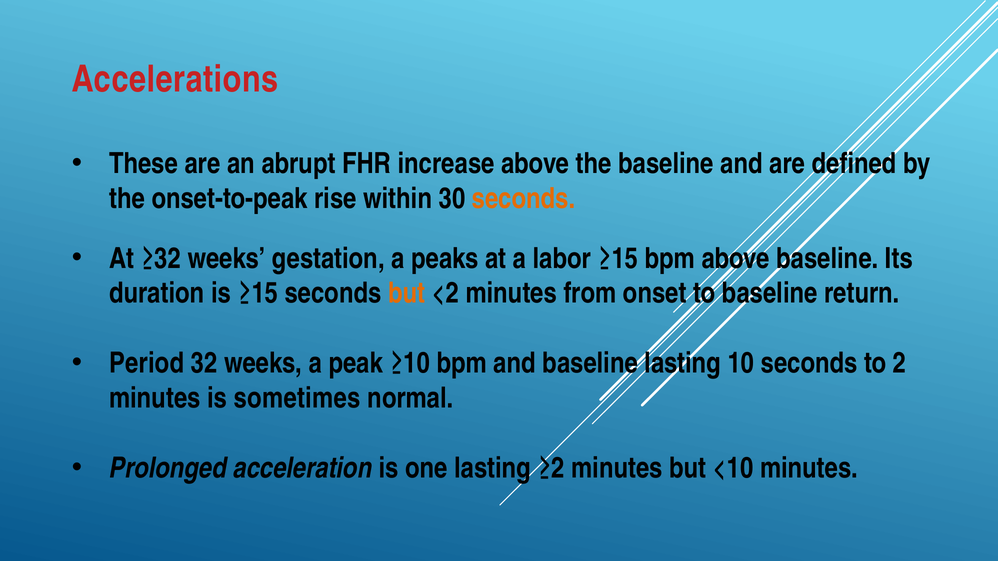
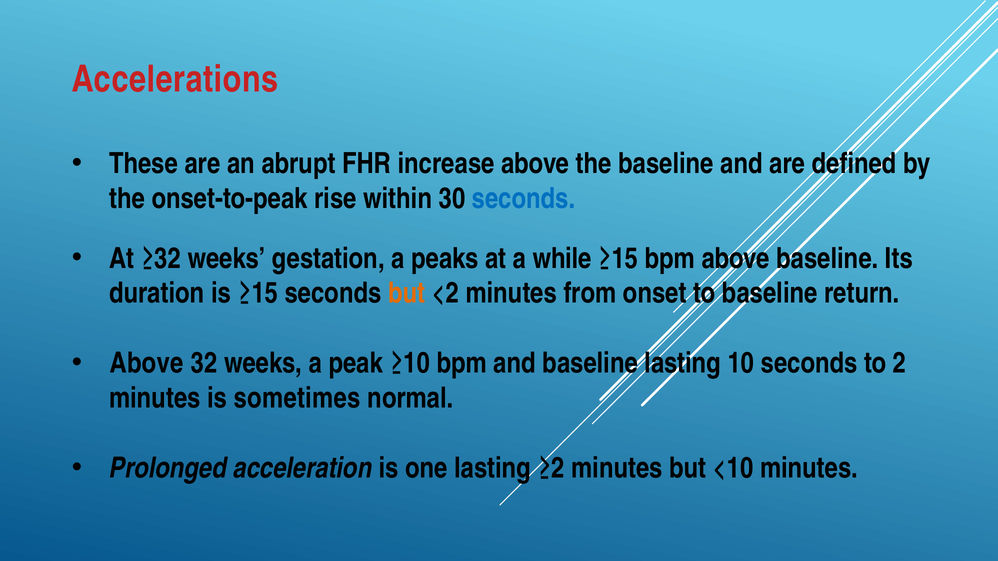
seconds at (524, 199) colour: orange -> blue
labor: labor -> while
Period at (147, 363): Period -> Above
